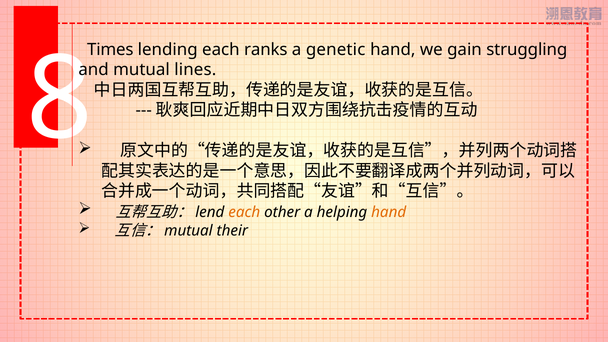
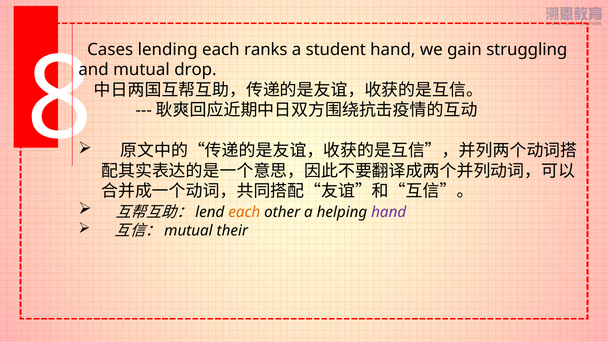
Times: Times -> Cases
genetic: genetic -> student
lines: lines -> drop
hand at (389, 212) colour: orange -> purple
